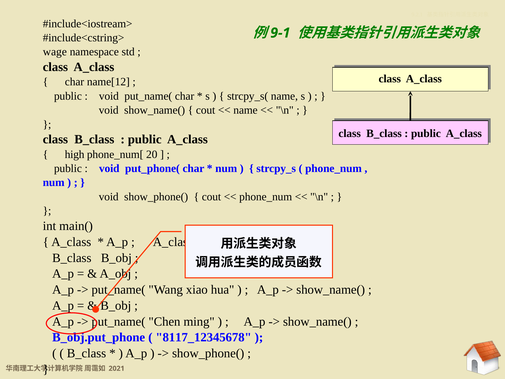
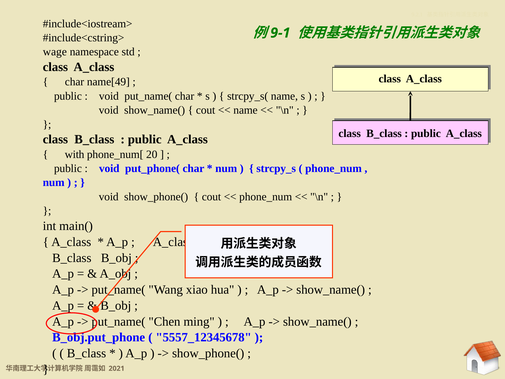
name[12: name[12 -> name[49
high: high -> with
8117_12345678: 8117_12345678 -> 5557_12345678
